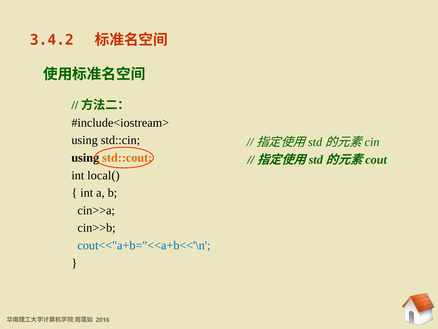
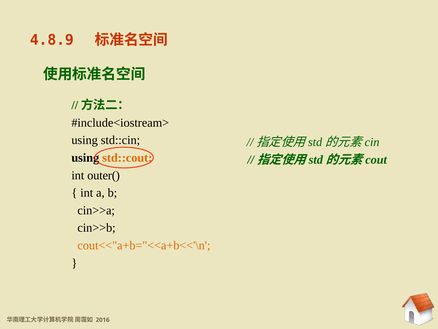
3.4.2: 3.4.2 -> 4.8.9
local(: local( -> outer(
cout<<"a+b="<<a+b<<'\n colour: blue -> orange
